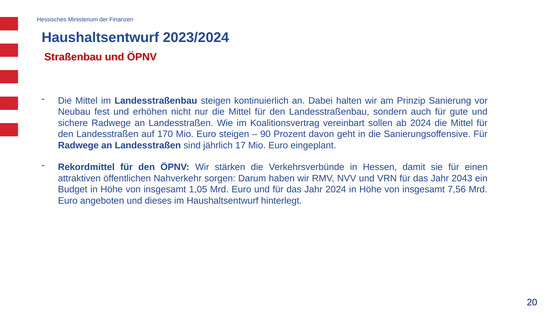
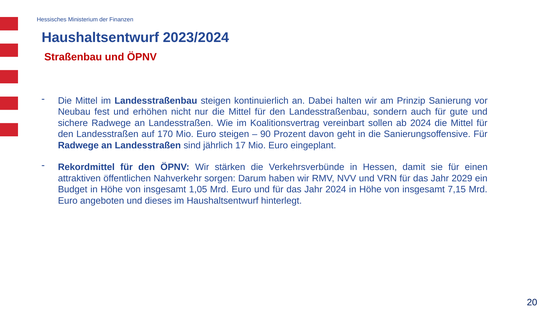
2043: 2043 -> 2029
7,56: 7,56 -> 7,15
